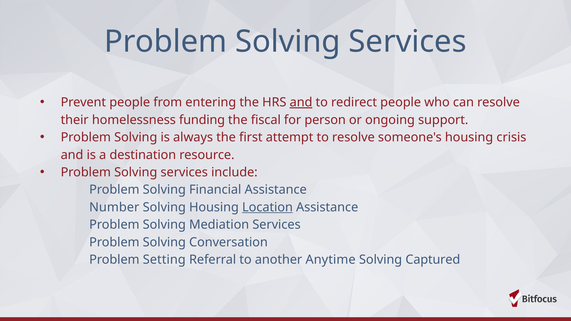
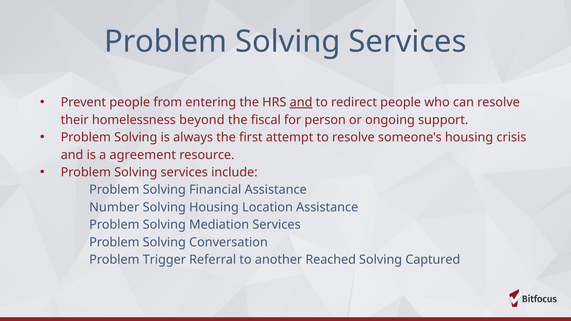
funding: funding -> beyond
destination: destination -> agreement
Location underline: present -> none
Setting: Setting -> Trigger
Anytime: Anytime -> Reached
